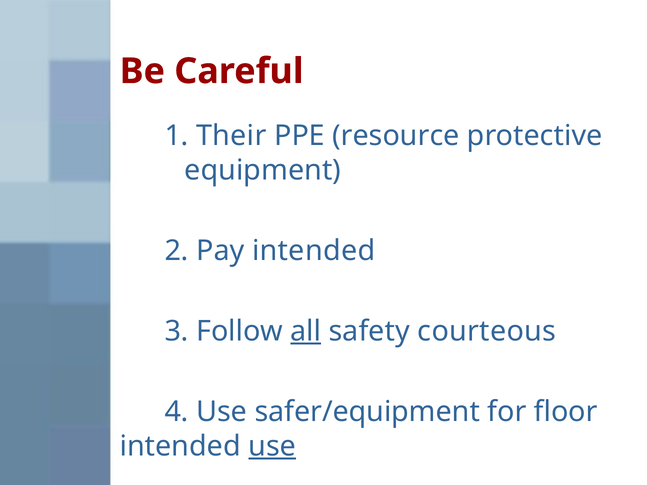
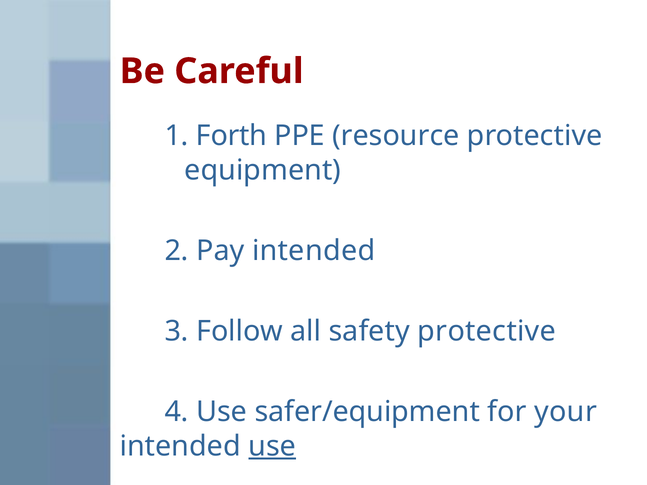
Their: Their -> Forth
all underline: present -> none
safety courteous: courteous -> protective
floor: floor -> your
